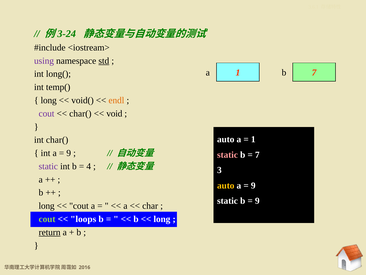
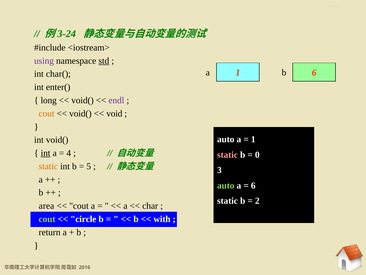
a 7: 7 -> 6
long(: long( -> char(
temp(: temp( -> enter(
endl colour: orange -> purple
cout at (47, 113) colour: purple -> orange
char( at (80, 113): char( -> void(
int char(: char( -> void(
int at (46, 153) underline: none -> present
9 at (69, 153): 9 -> 4
7 at (257, 154): 7 -> 0
static at (48, 166) colour: purple -> orange
4 at (89, 166): 4 -> 5
auto at (226, 185) colour: yellow -> light green
9 at (253, 185): 9 -> 6
9 at (257, 201): 9 -> 2
long at (47, 206): long -> area
loops: loops -> circle
long at (162, 219): long -> with
return underline: present -> none
